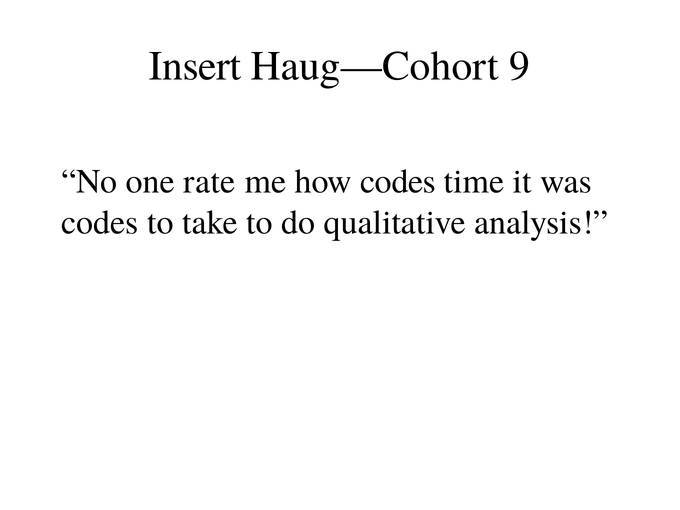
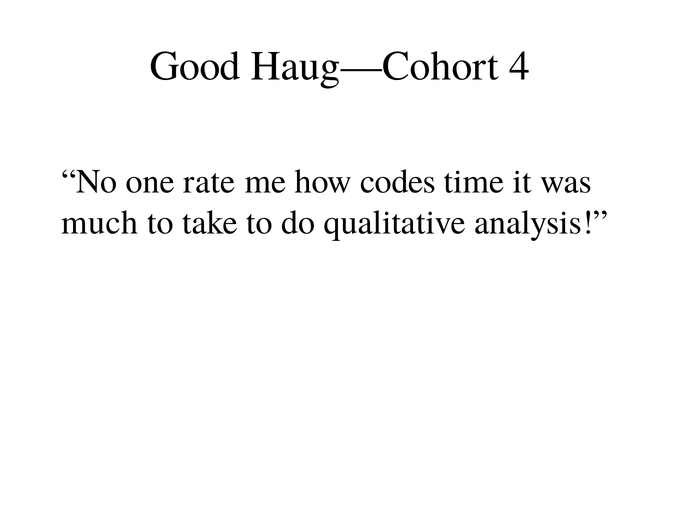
Insert: Insert -> Good
9: 9 -> 4
codes at (100, 222): codes -> much
